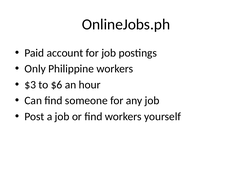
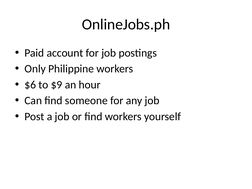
$3: $3 -> $6
$6: $6 -> $9
